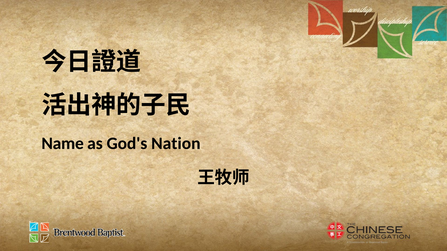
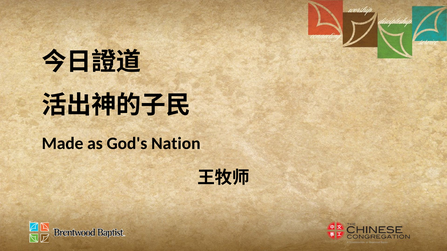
Name: Name -> Made
